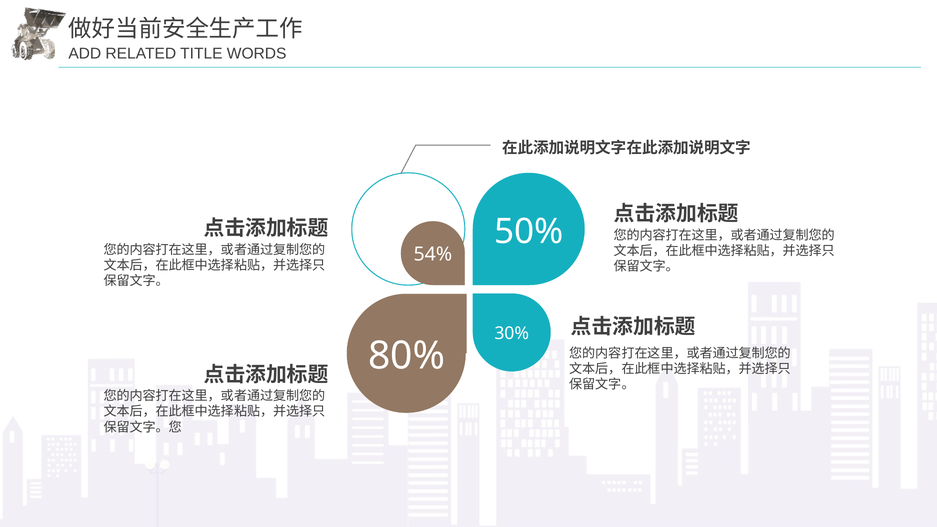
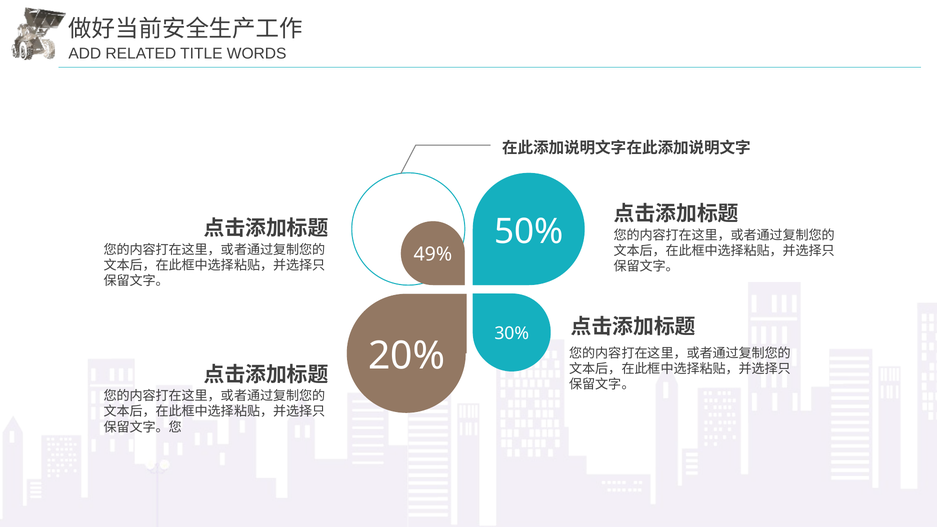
54%: 54% -> 49%
80%: 80% -> 20%
